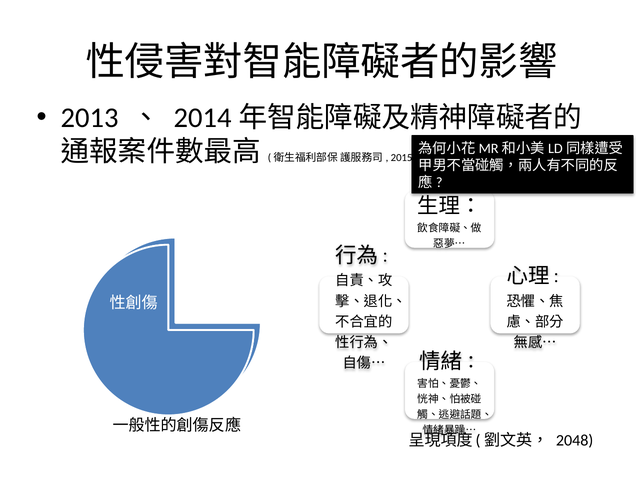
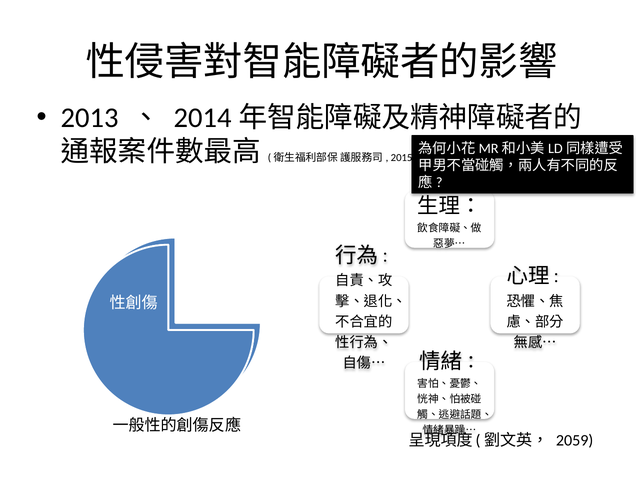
2048: 2048 -> 2059
